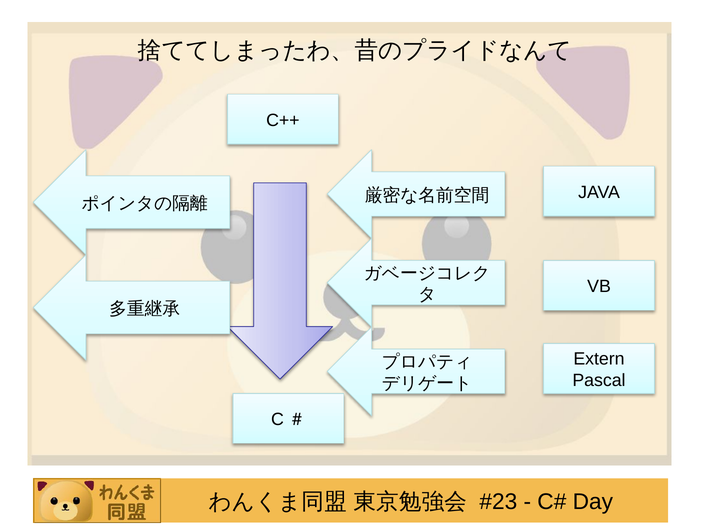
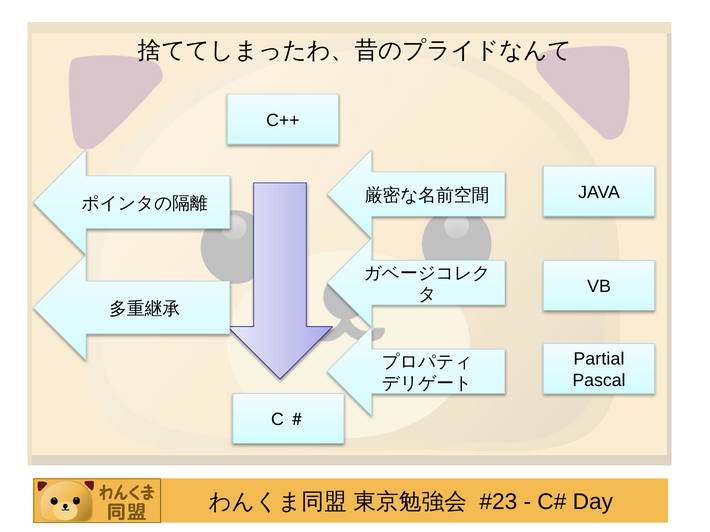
Extern: Extern -> Partial
